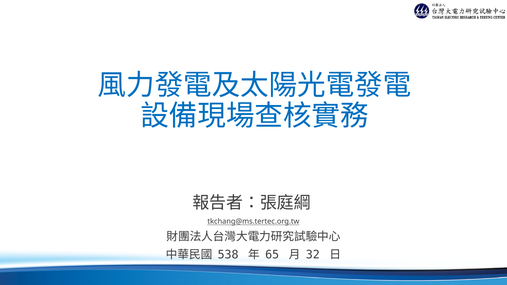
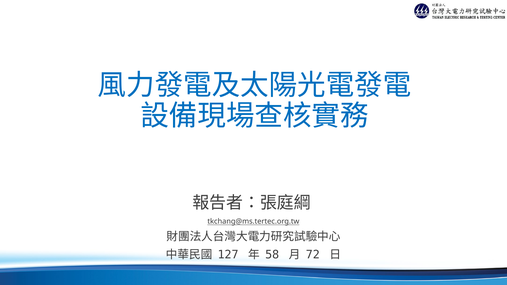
538: 538 -> 127
65: 65 -> 58
32: 32 -> 72
